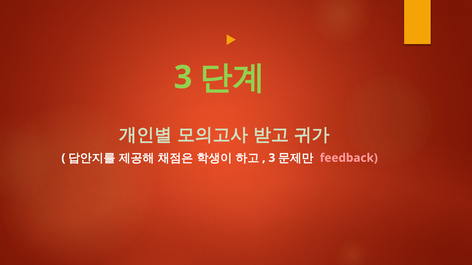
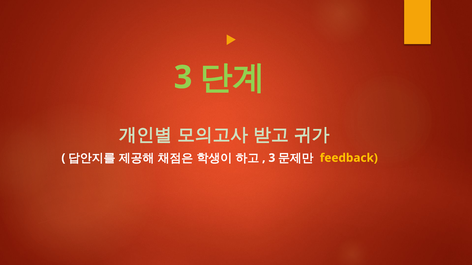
feedback colour: pink -> yellow
